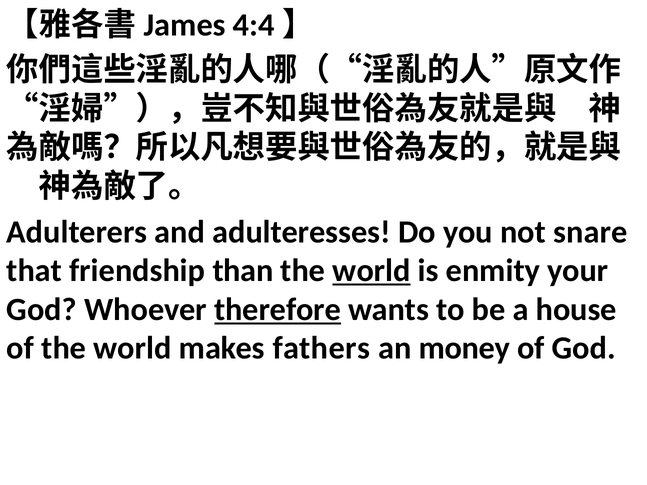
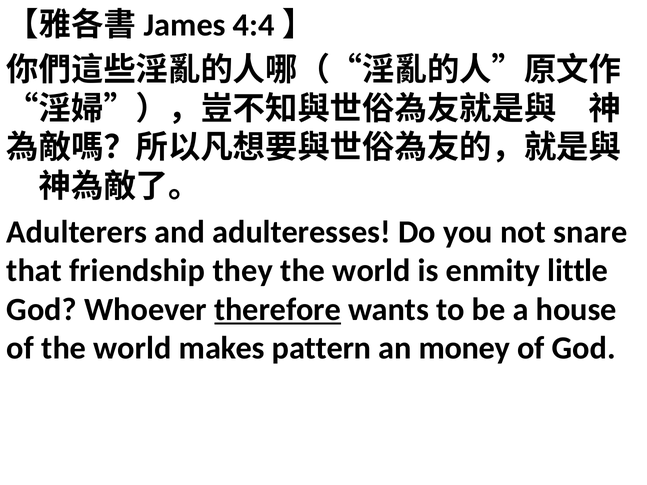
than: than -> they
world at (371, 271) underline: present -> none
your: your -> little
fathers: fathers -> pattern
